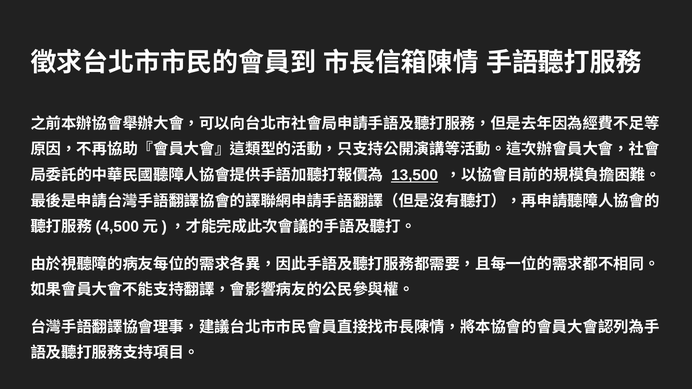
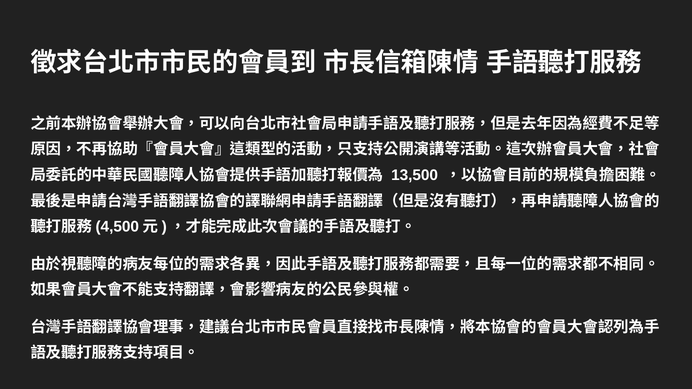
13,500 underline: present -> none
